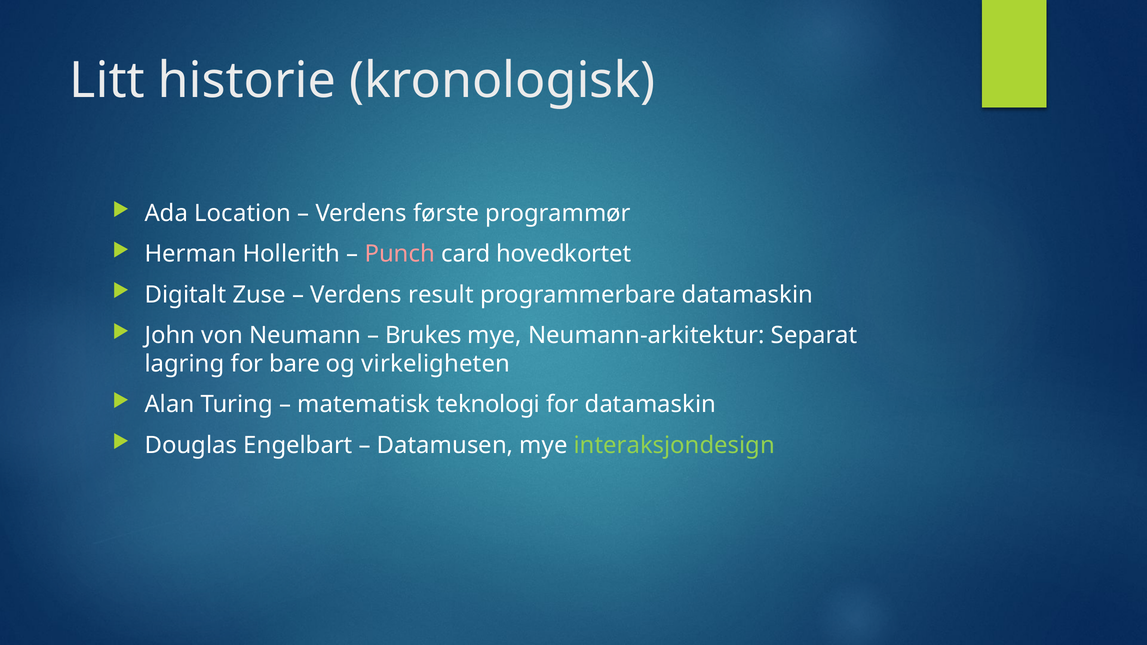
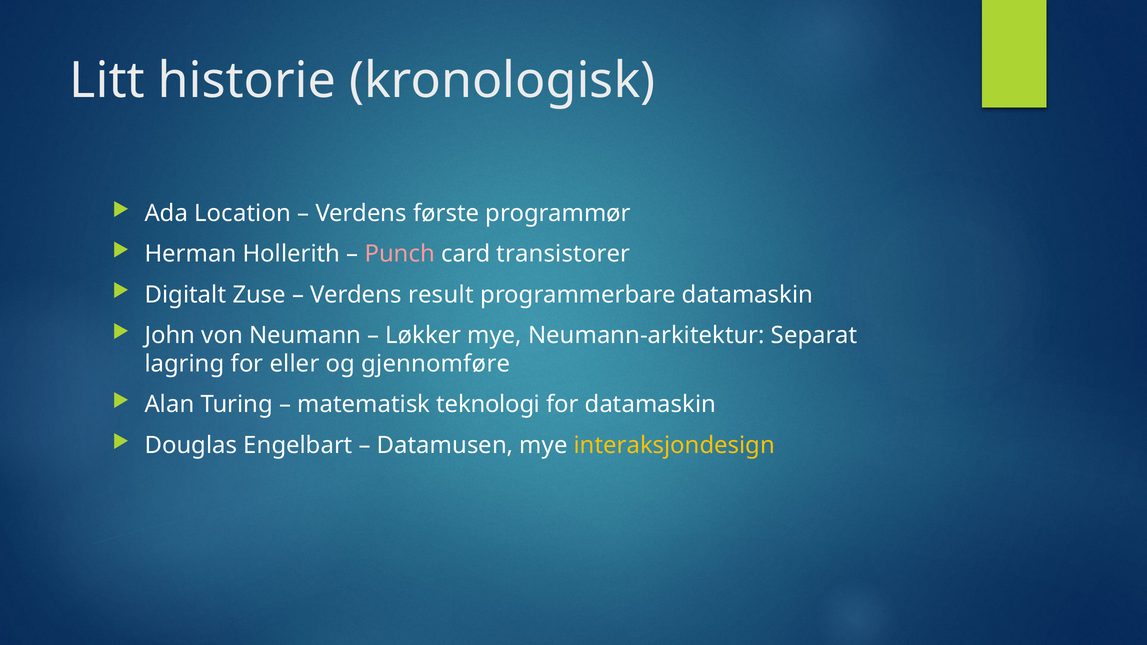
hovedkortet: hovedkortet -> transistorer
Brukes: Brukes -> Løkker
bare: bare -> eller
virkeligheten: virkeligheten -> gjennomføre
interaksjondesign colour: light green -> yellow
